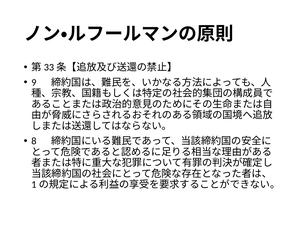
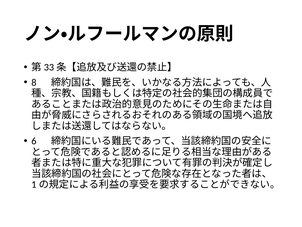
9: 9 -> 8
8: 8 -> 6
